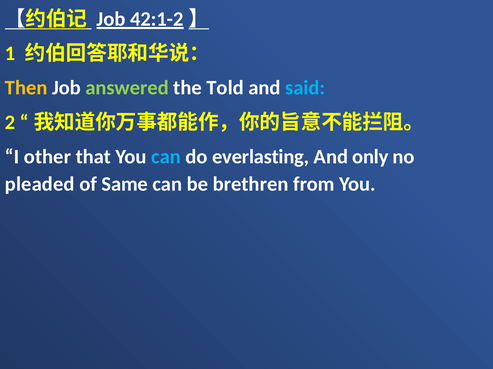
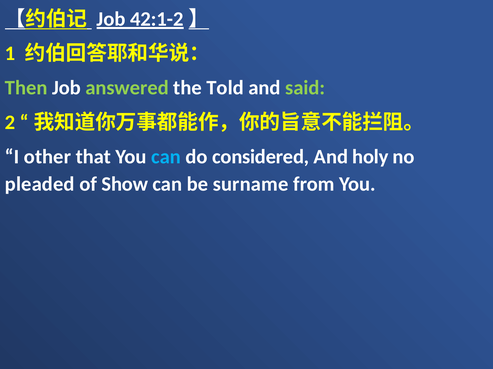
Then colour: yellow -> light green
said colour: light blue -> light green
everlasting: everlasting -> considered
only: only -> holy
Same: Same -> Show
brethren: brethren -> surname
